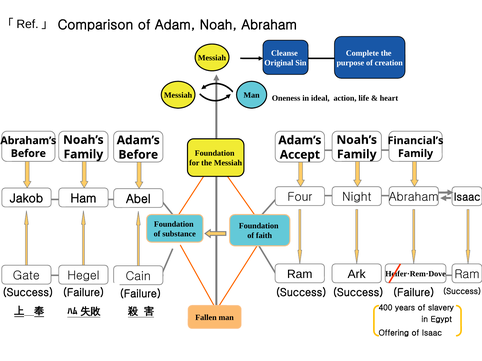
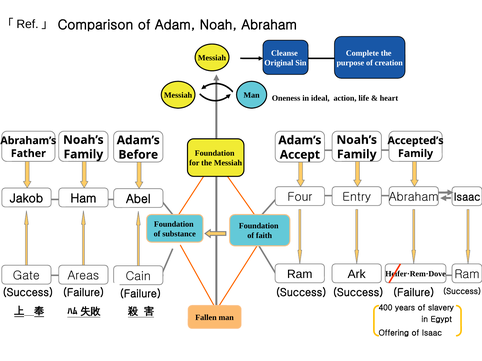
Financial’s: Financial’s -> Accepted’s
Before at (28, 154): Before -> Father
Night: Night -> Entry
Hegel: Hegel -> Areas
